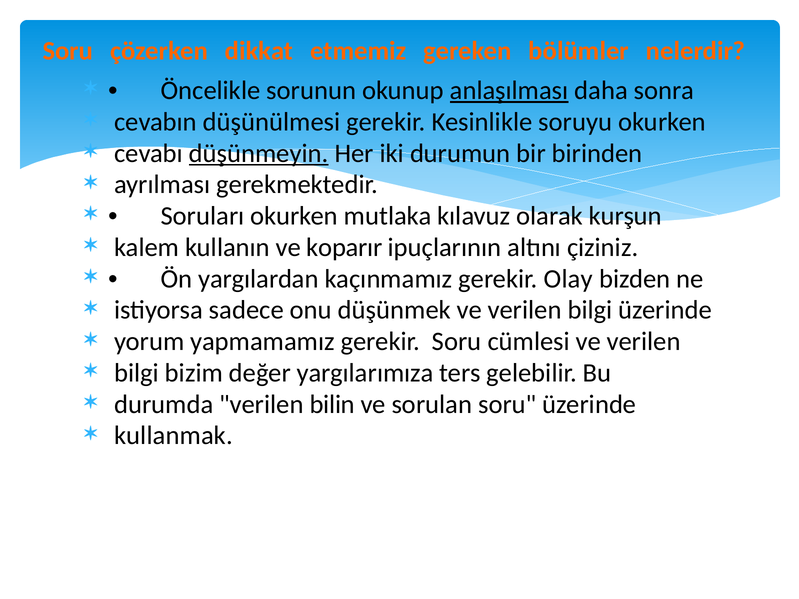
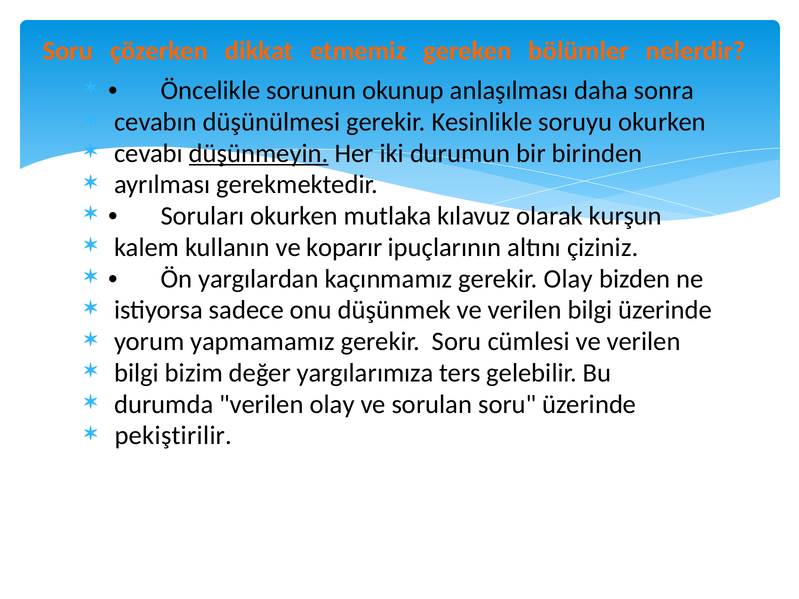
anlaşılması underline: present -> none
verilen bilin: bilin -> olay
kullanmak: kullanmak -> pekiştirilir
